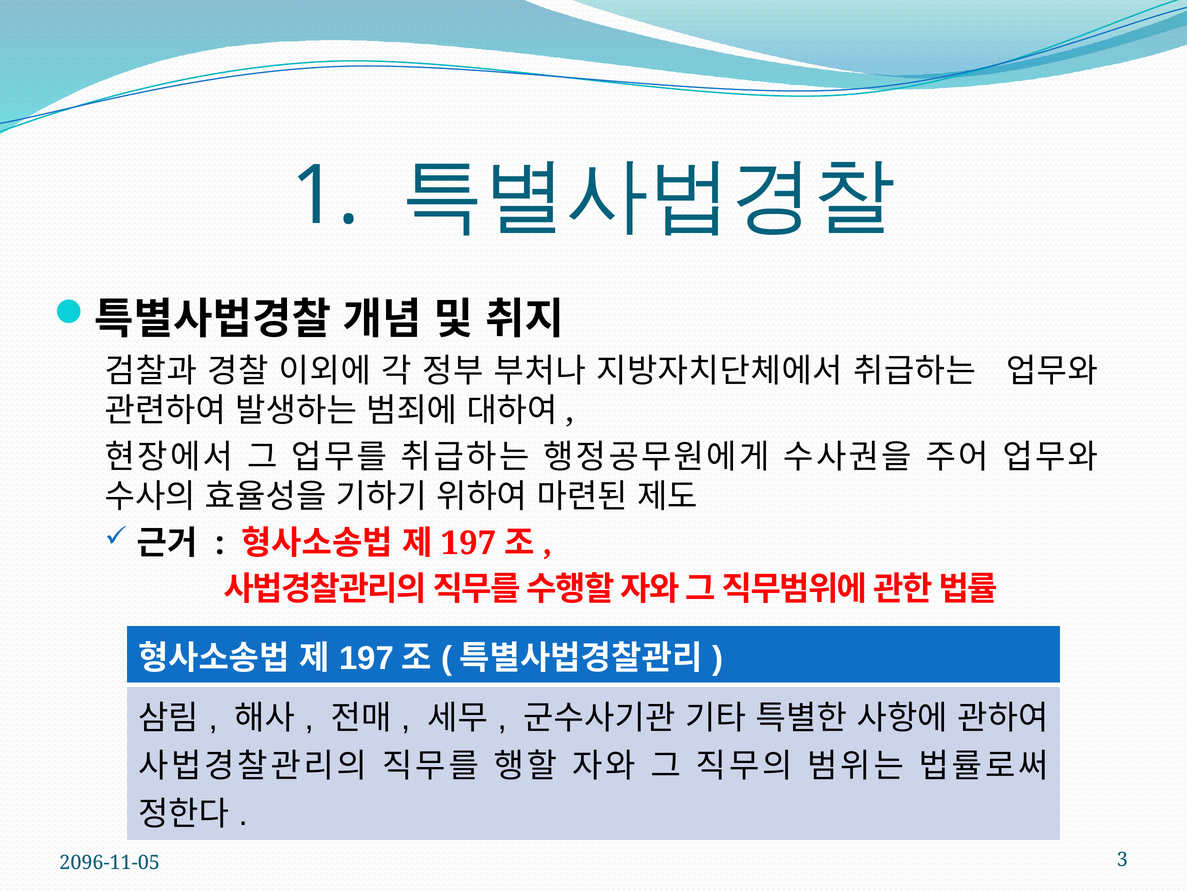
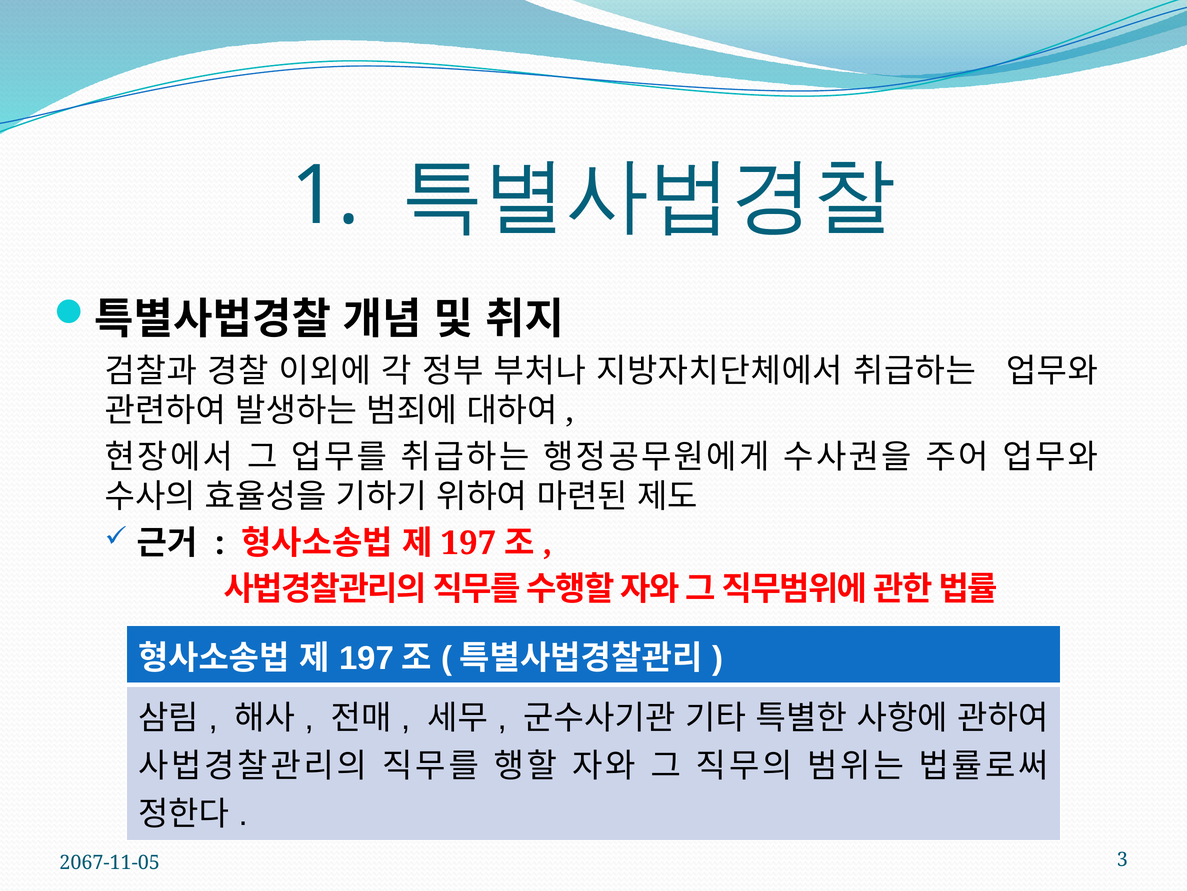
2096-11-05: 2096-11-05 -> 2067-11-05
